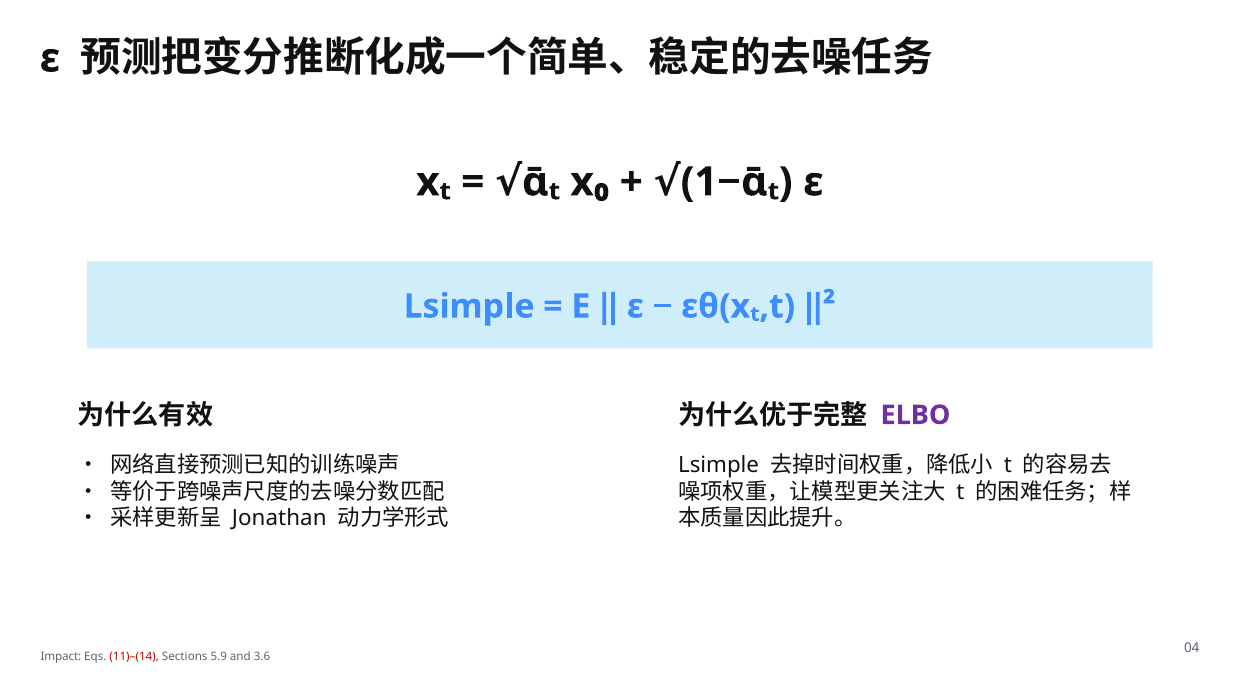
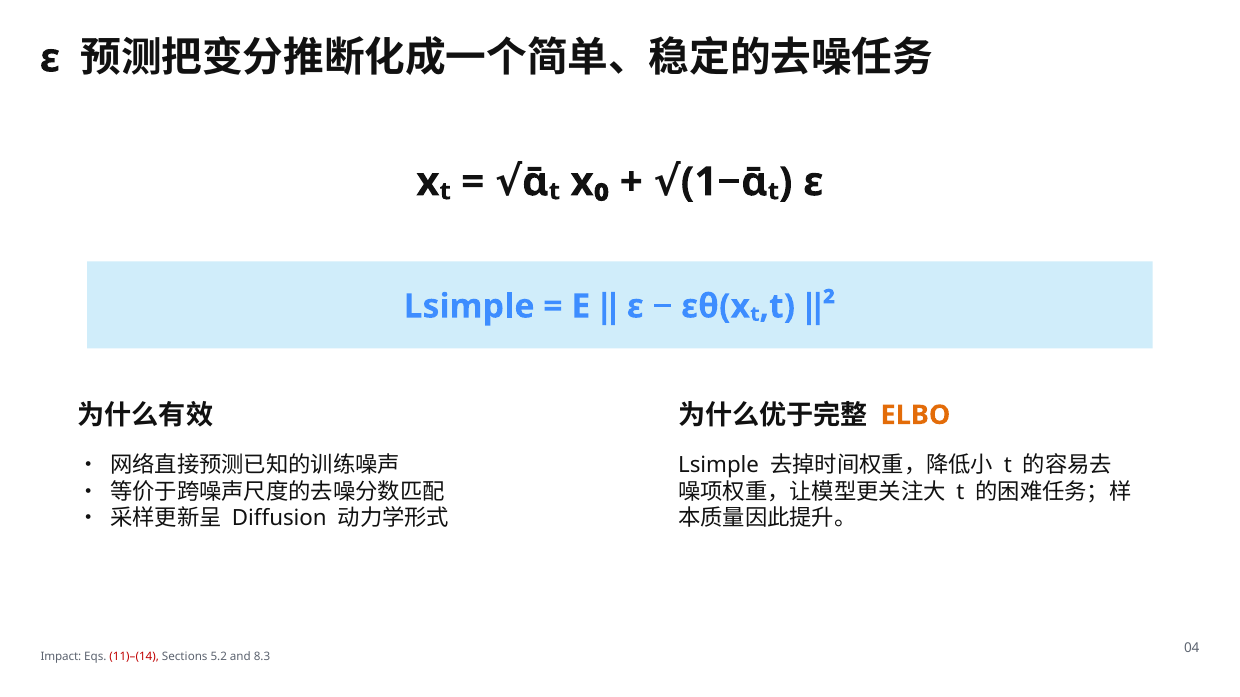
ELBO colour: purple -> orange
Jonathan: Jonathan -> Diffusion
5.9: 5.9 -> 5.2
3.6: 3.6 -> 8.3
